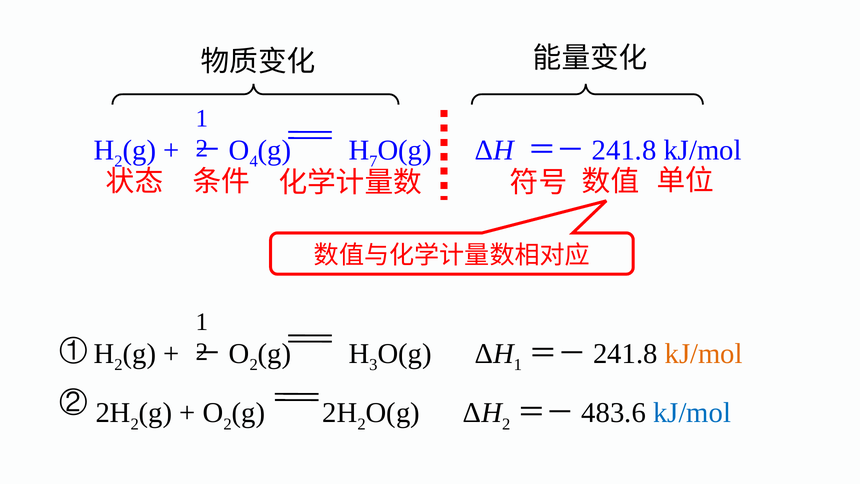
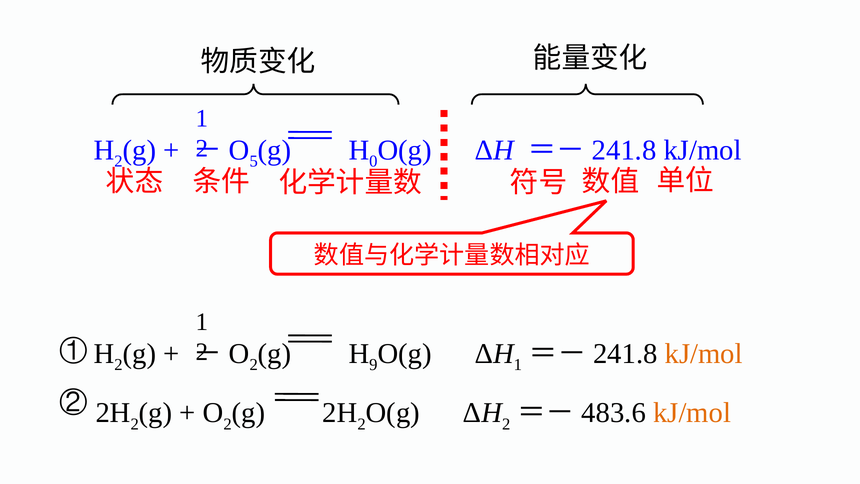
4: 4 -> 5
7: 7 -> 0
3: 3 -> 9
kJ/mol at (692, 413) colour: blue -> orange
